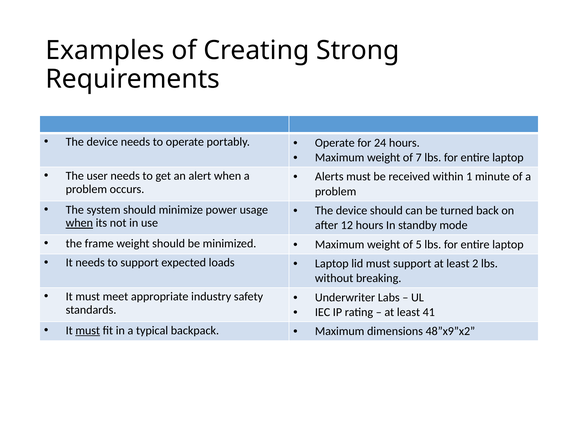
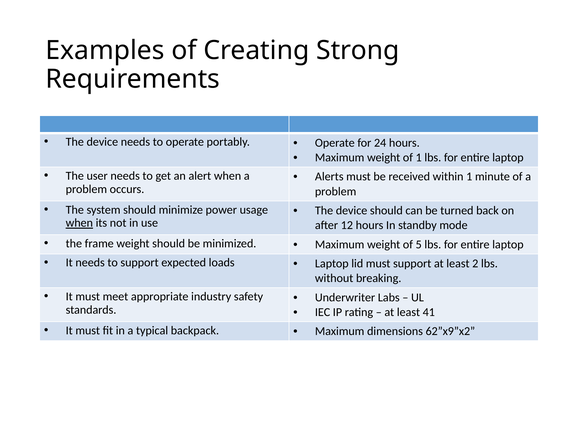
of 7: 7 -> 1
must at (88, 330) underline: present -> none
48”x9”x2: 48”x9”x2 -> 62”x9”x2
